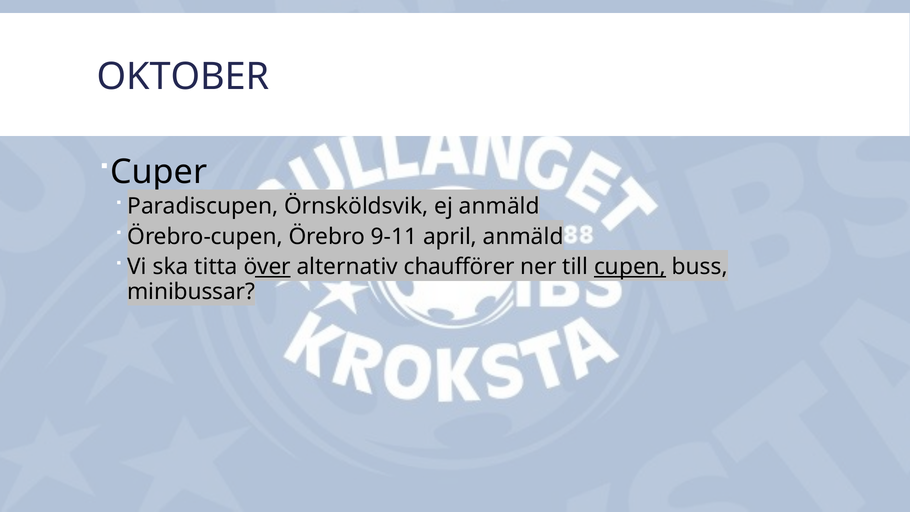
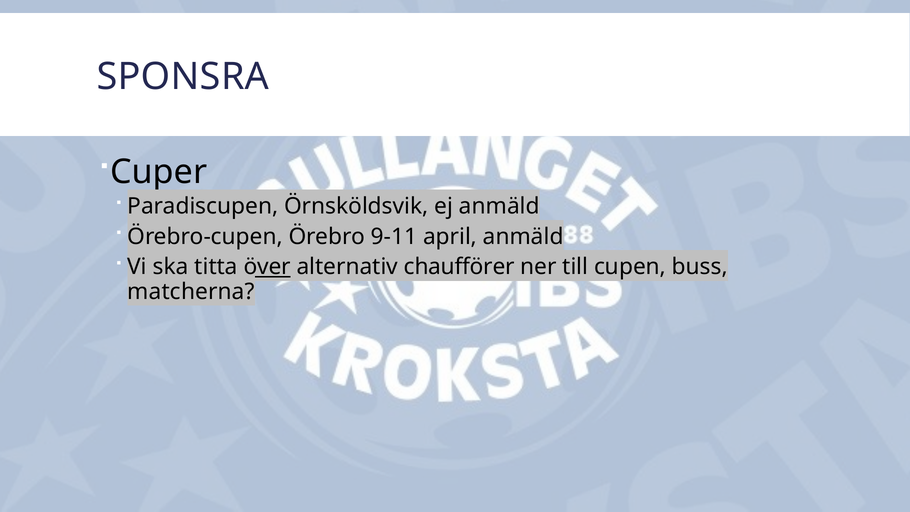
OKTOBER: OKTOBER -> SPONSRA
cupen underline: present -> none
minibussar: minibussar -> matcherna
